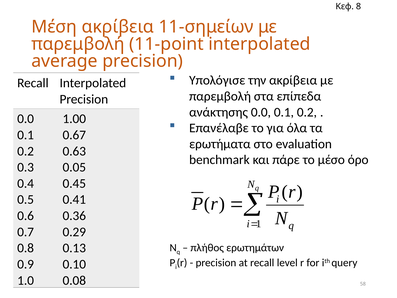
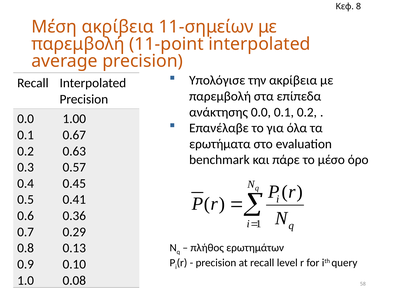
0.05: 0.05 -> 0.57
